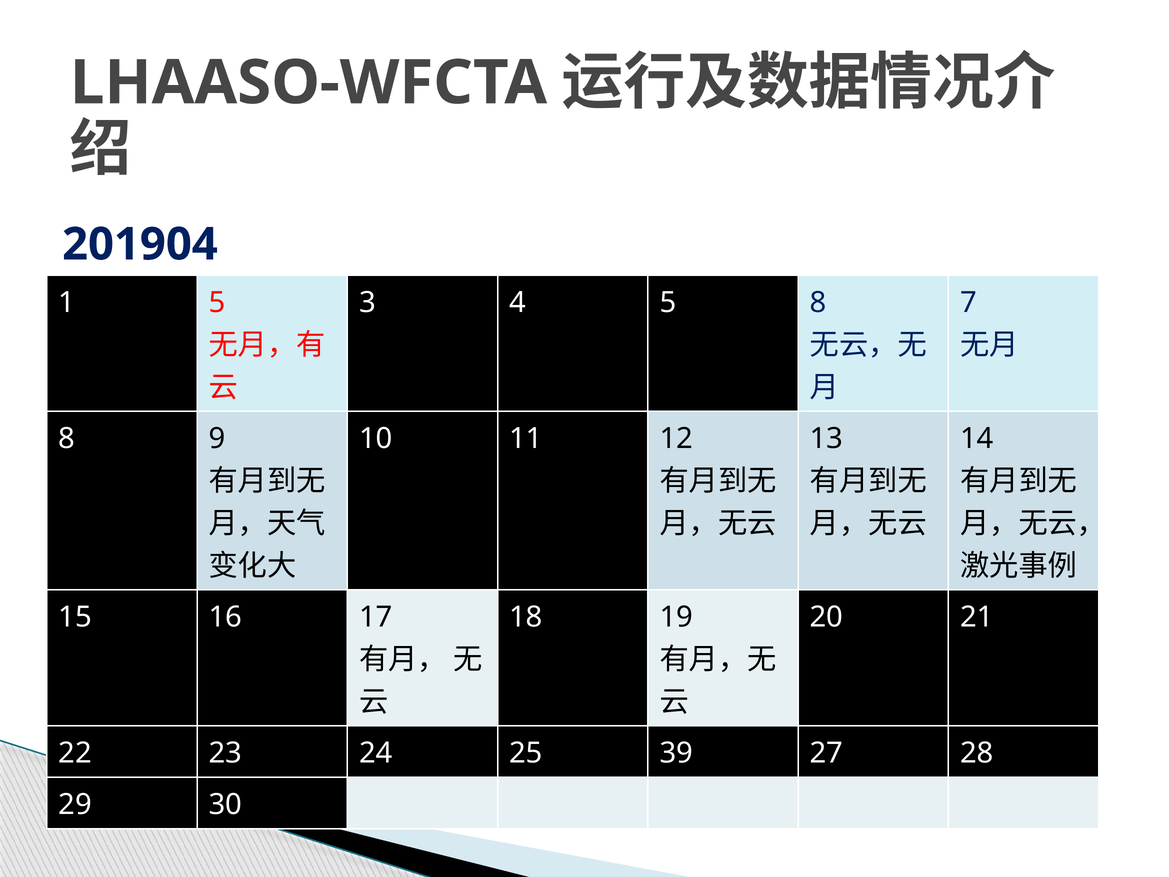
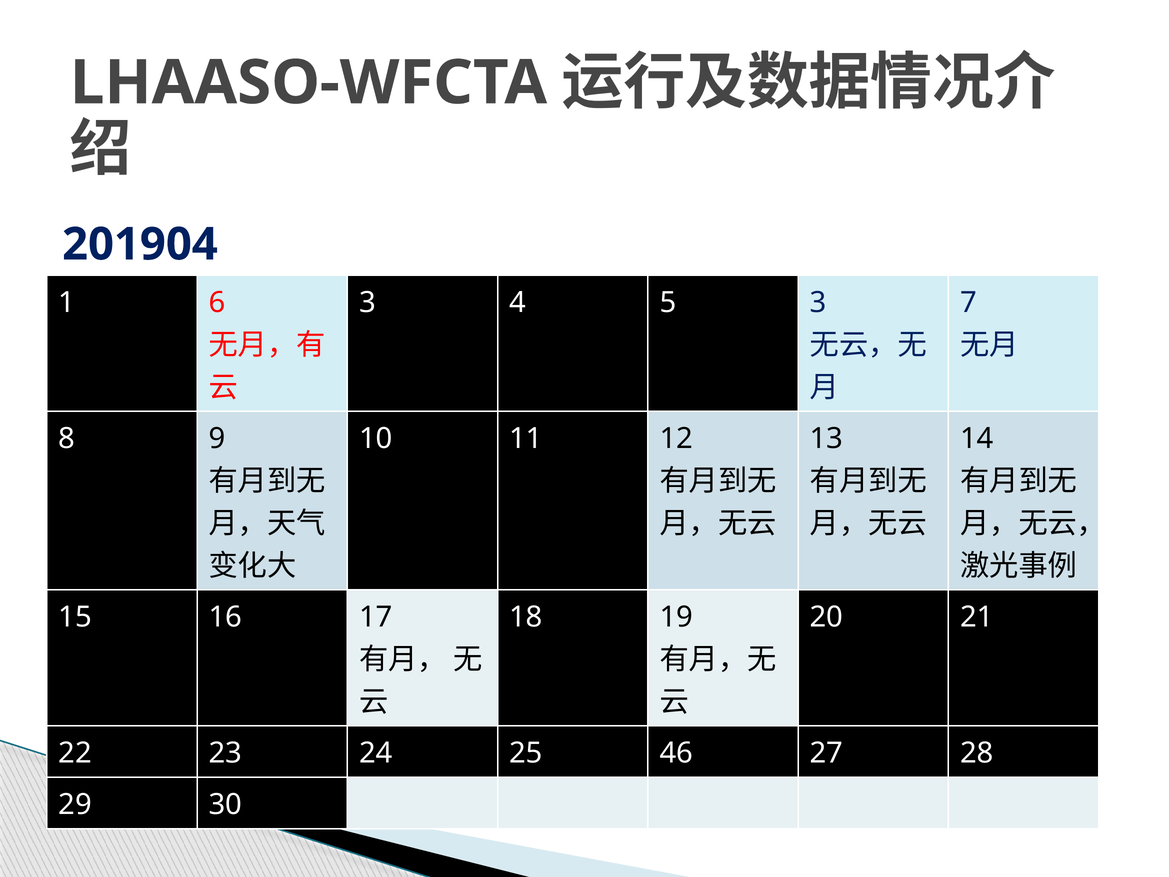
1 5: 5 -> 6
5 8: 8 -> 3
39: 39 -> 46
